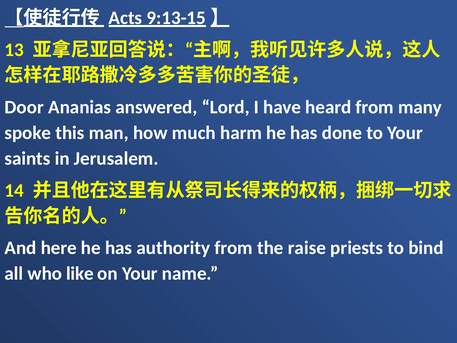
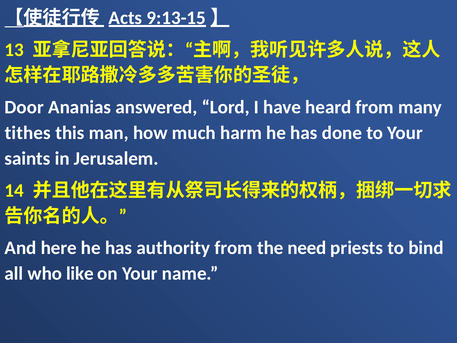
spoke: spoke -> tithes
raise: raise -> need
